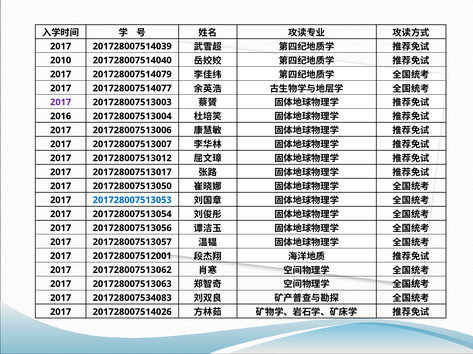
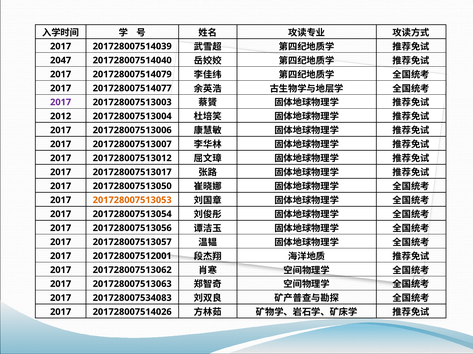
2010: 2010 -> 2047
2016: 2016 -> 2012
201728007513053 colour: blue -> orange
